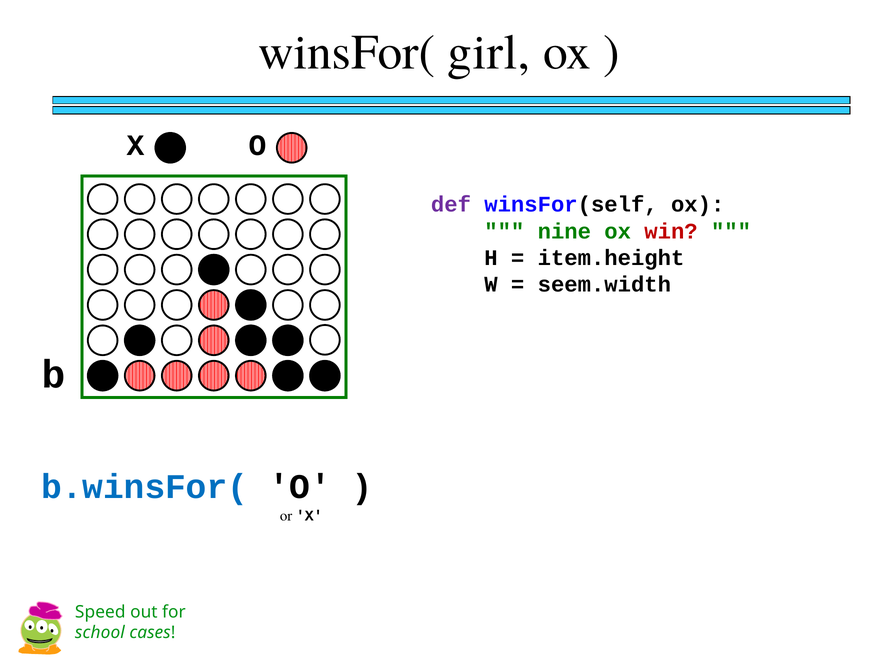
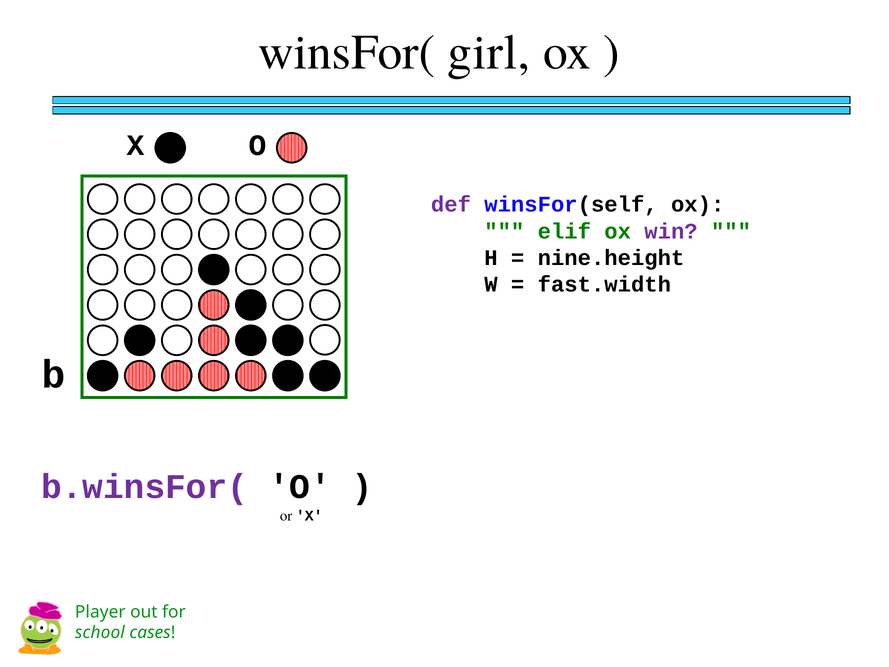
nine: nine -> elif
win colour: red -> purple
item.height: item.height -> nine.height
seem.width: seem.width -> fast.width
b.winsFor( colour: blue -> purple
Speed: Speed -> Player
